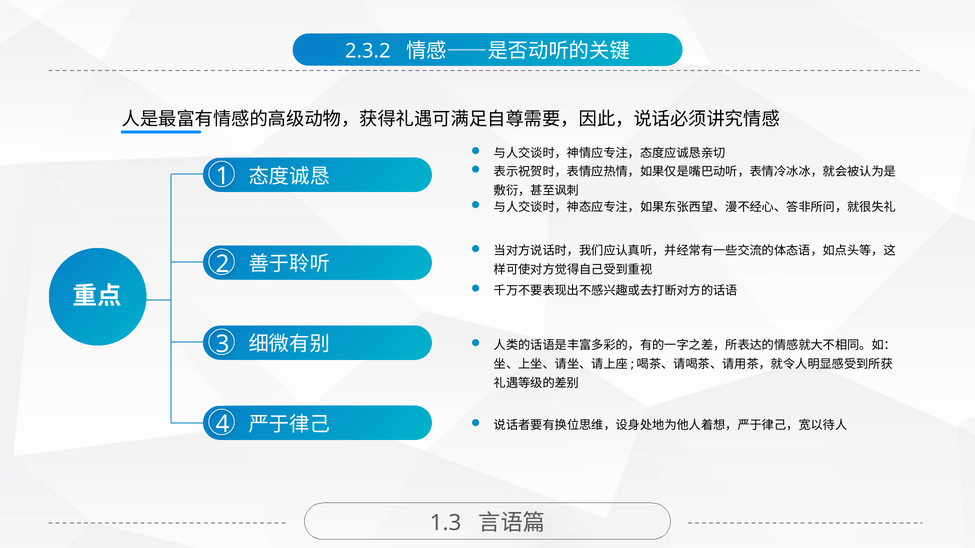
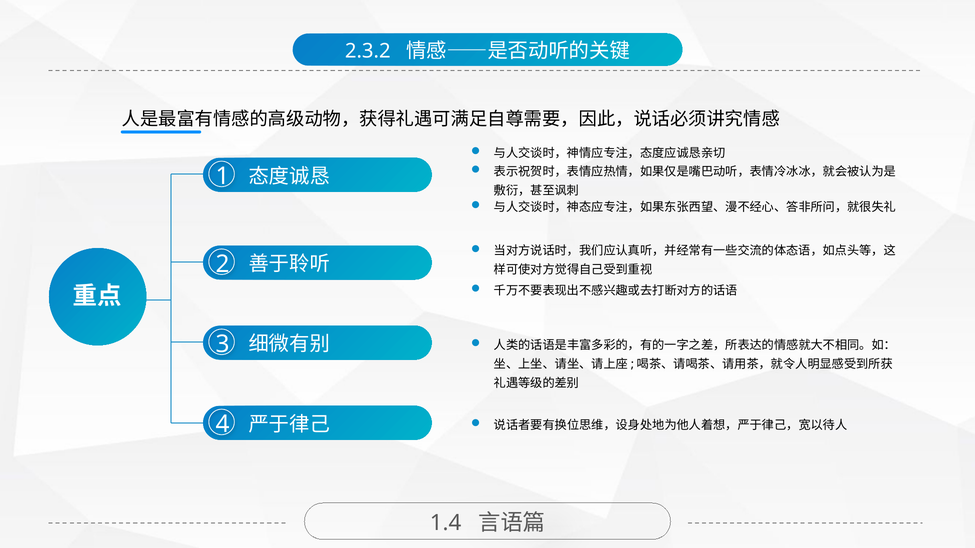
1.3: 1.3 -> 1.4
